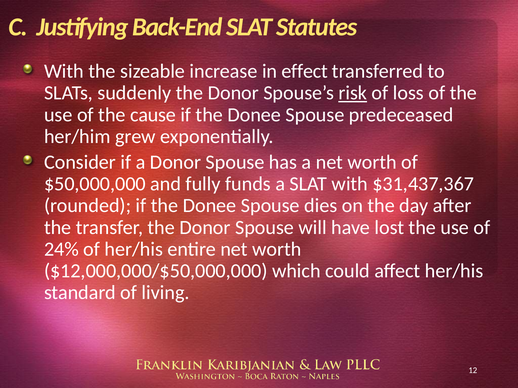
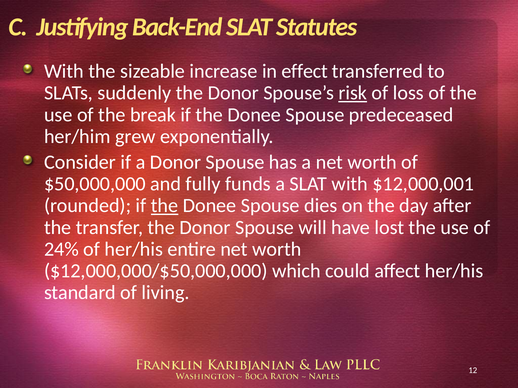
cause: cause -> break
$31,437,367: $31,437,367 -> $12,000,001
the at (165, 206) underline: none -> present
